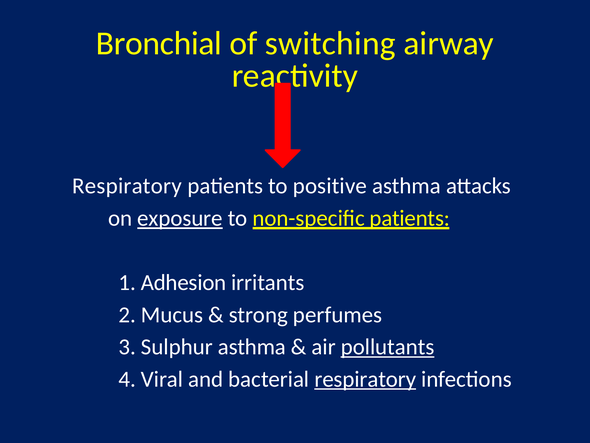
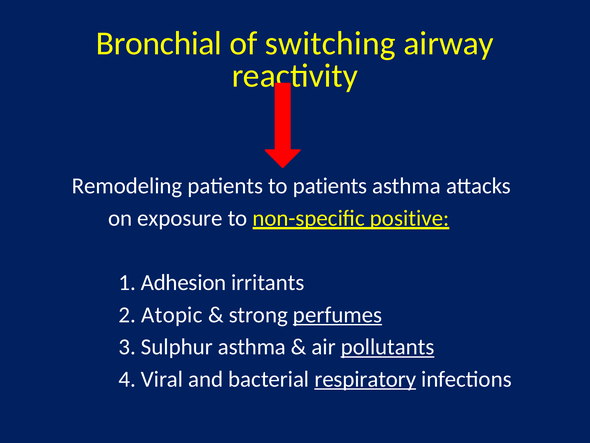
Respiratory at (127, 186): Respiratory -> Remodeling
to positive: positive -> patients
exposure underline: present -> none
non-specific patients: patients -> positive
Mucus: Mucus -> Atopic
perfumes underline: none -> present
